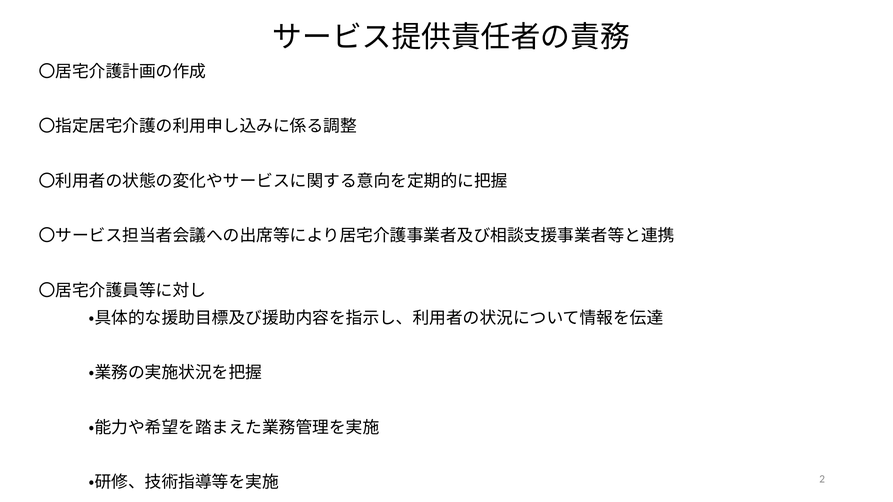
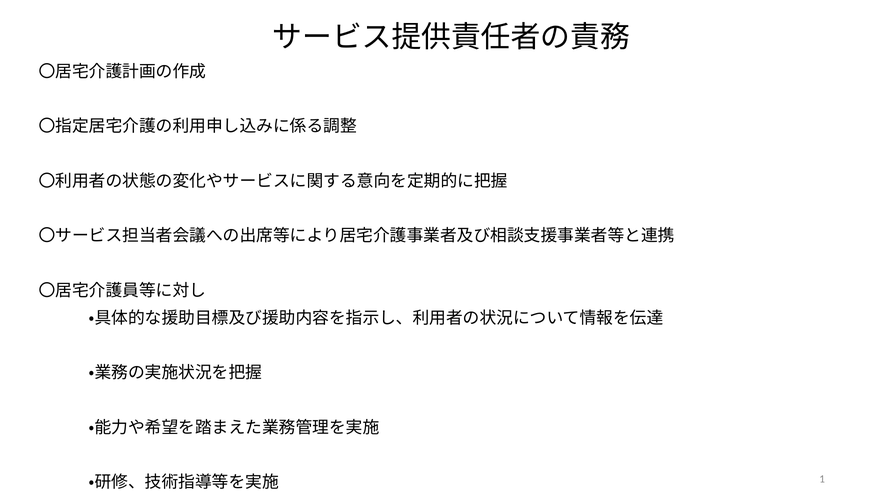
2: 2 -> 1
